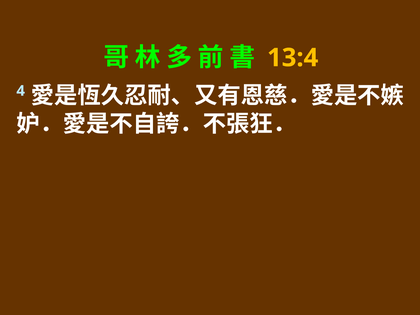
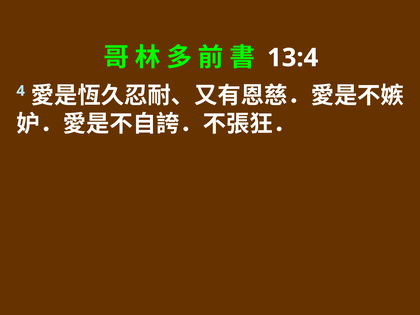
13:4 colour: yellow -> white
